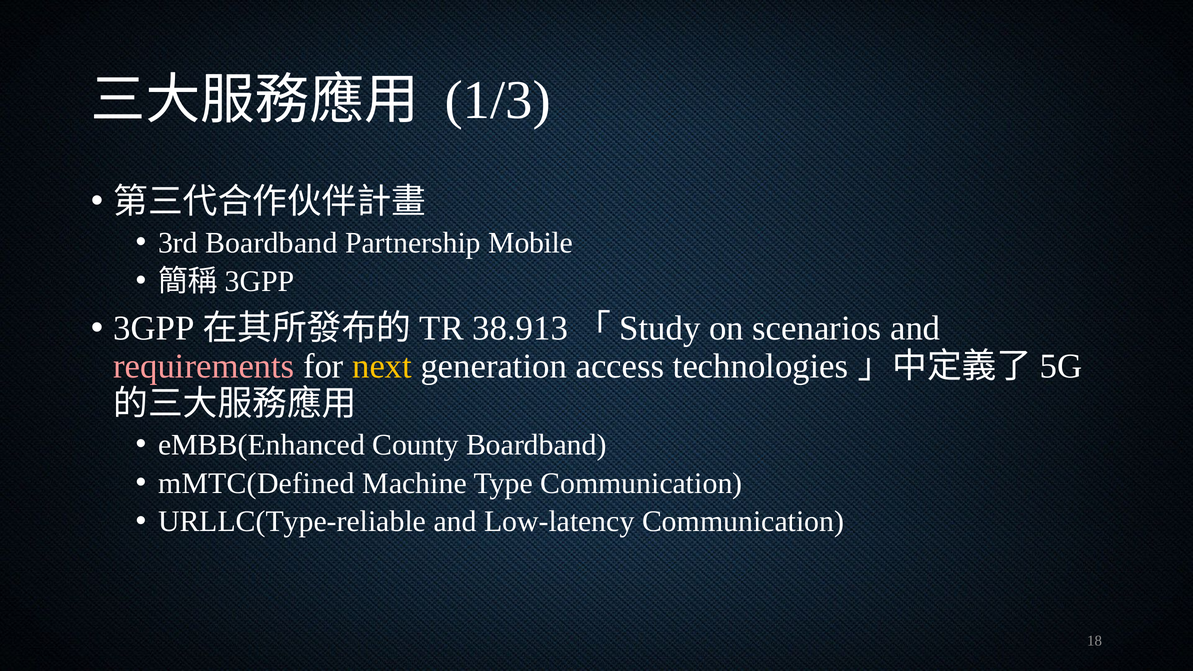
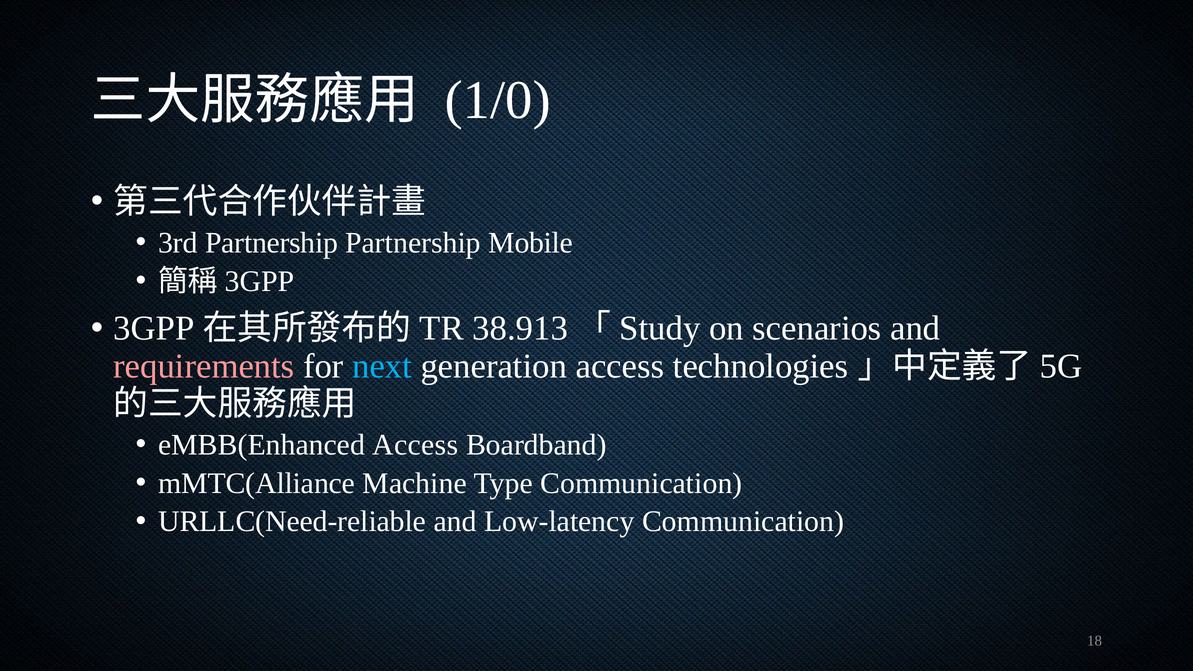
1/3: 1/3 -> 1/0
3rd Boardband: Boardband -> Partnership
next colour: yellow -> light blue
eMBB(Enhanced County: County -> Access
mMTC(Defined: mMTC(Defined -> mMTC(Alliance
URLLC(Type-reliable: URLLC(Type-reliable -> URLLC(Need-reliable
